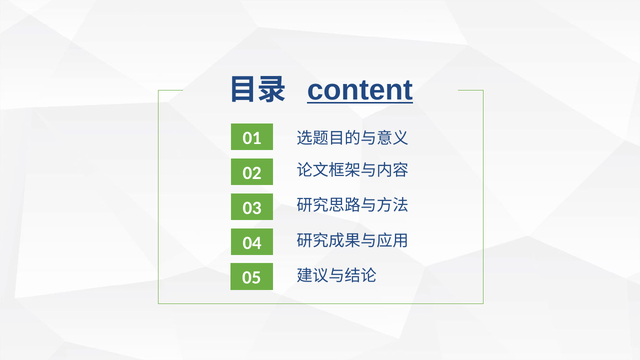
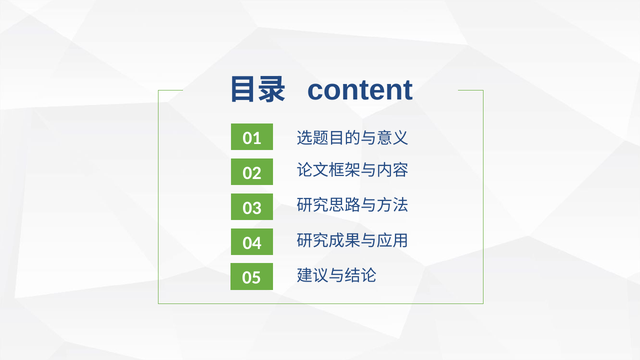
content underline: present -> none
